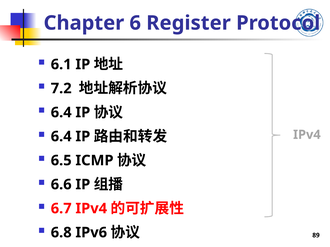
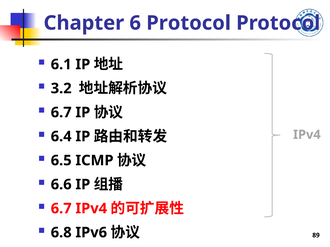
6 Register: Register -> Protocol
7.2: 7.2 -> 3.2
6.4 at (61, 113): 6.4 -> 6.7
